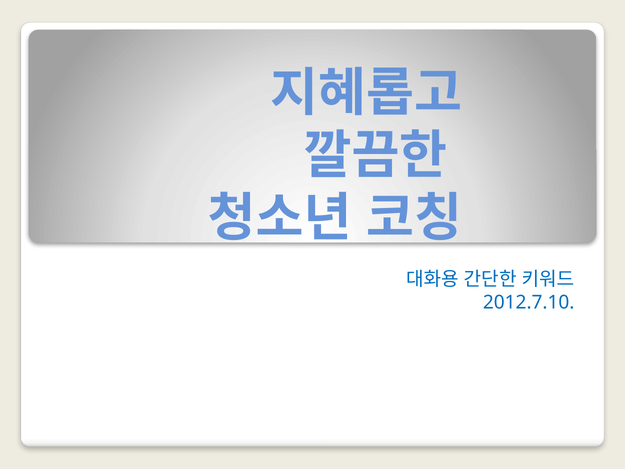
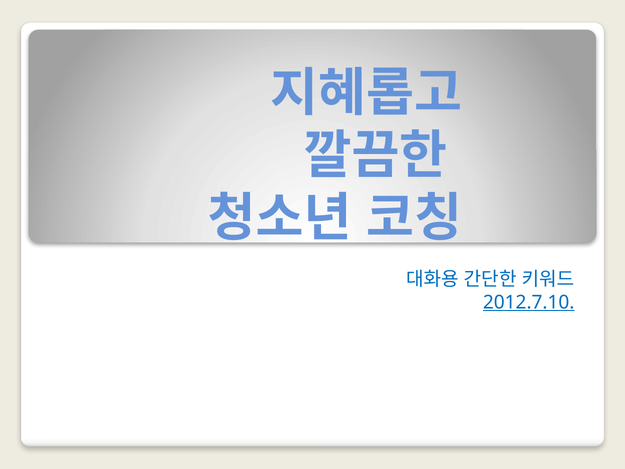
2012.7.10 underline: none -> present
